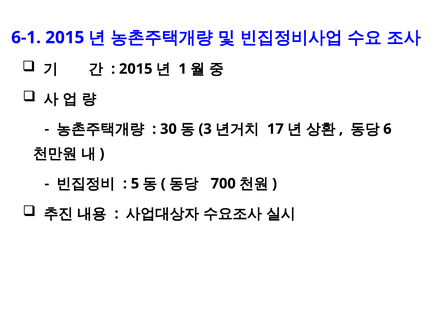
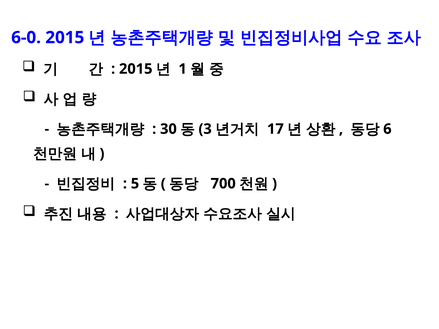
6-1: 6-1 -> 6-0
